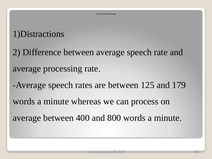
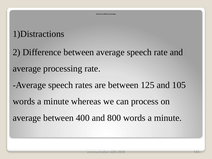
179: 179 -> 105
